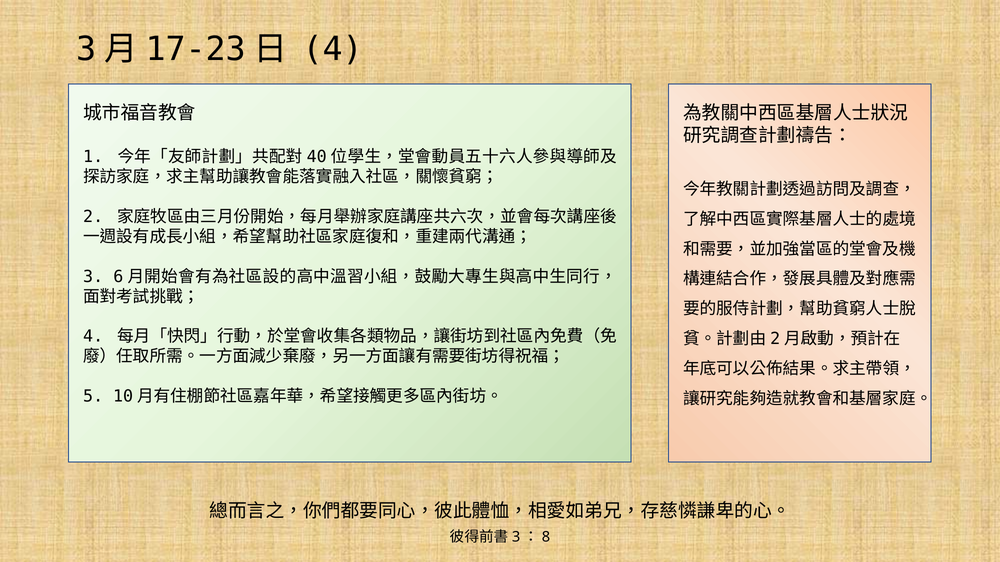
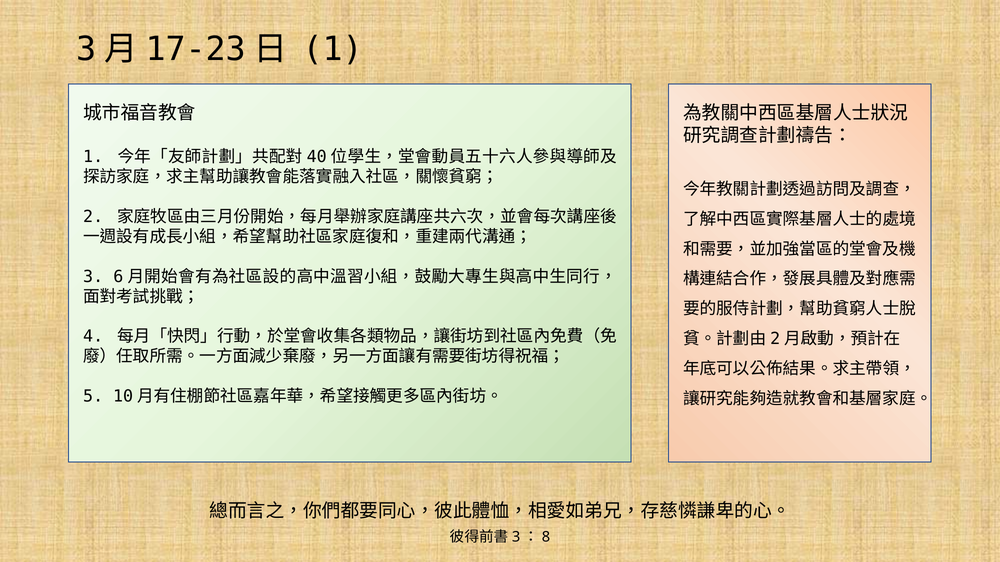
4 at (333, 49): 4 -> 1
